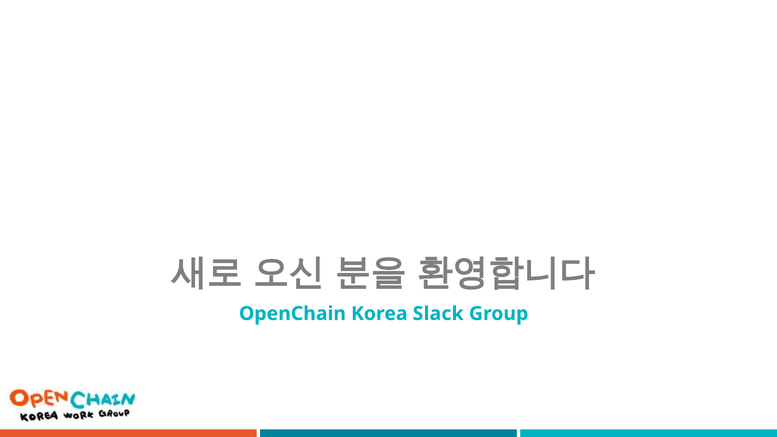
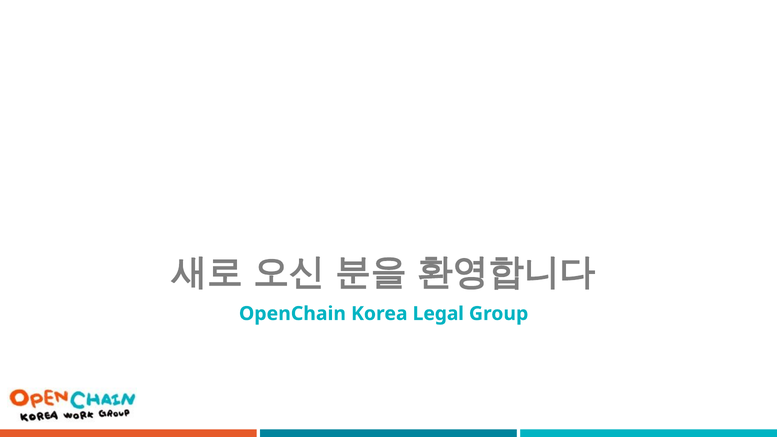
Slack: Slack -> Legal
